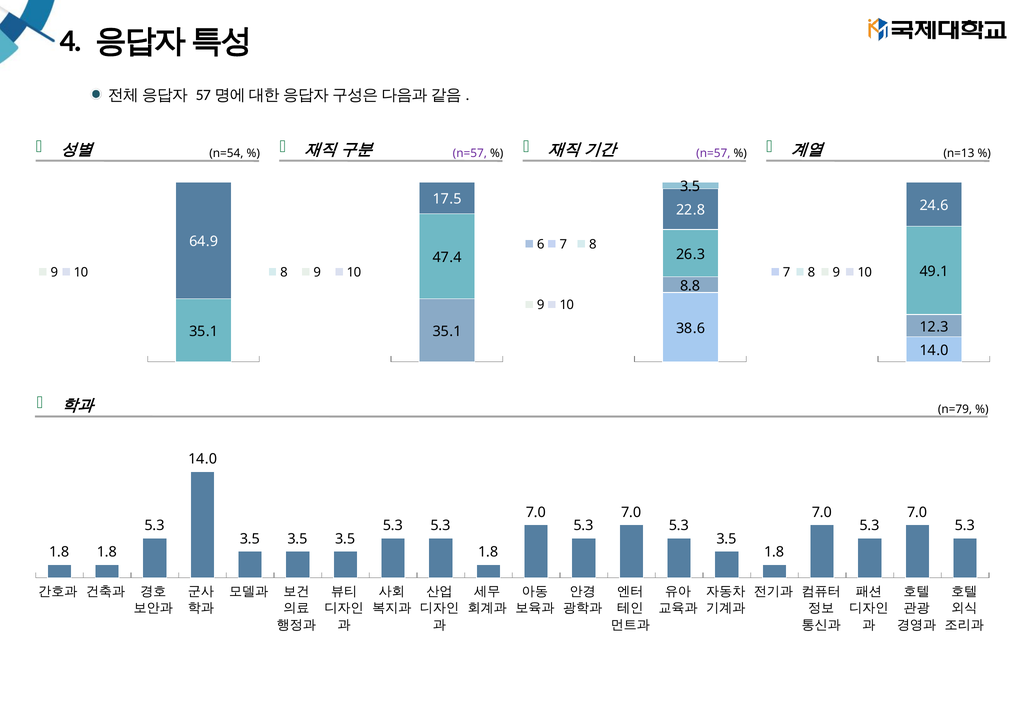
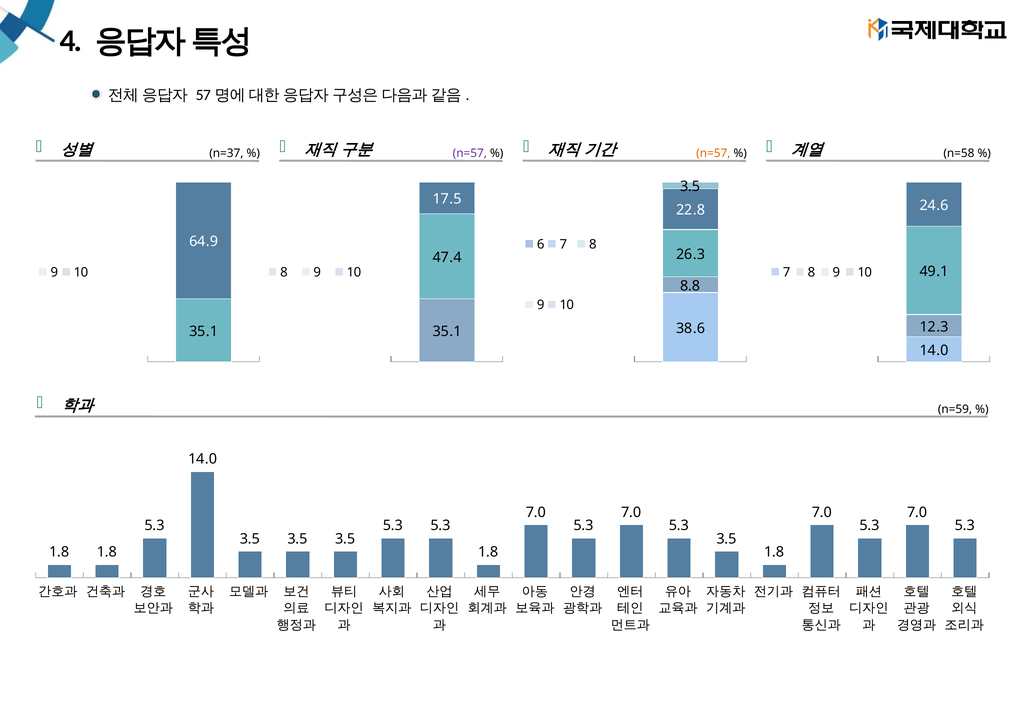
n=57 at (713, 154) colour: purple -> orange
n=13: n=13 -> n=58
n=54: n=54 -> n=37
n=79: n=79 -> n=59
